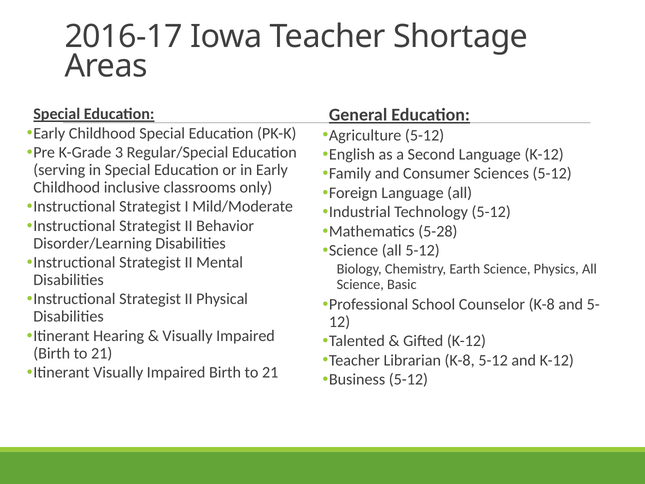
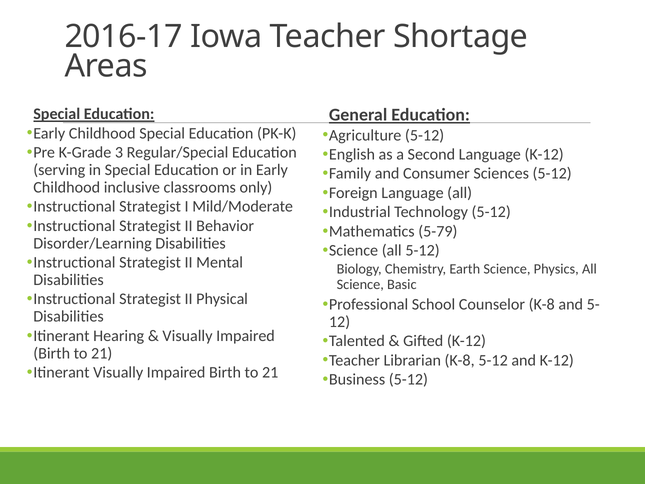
5-28: 5-28 -> 5-79
